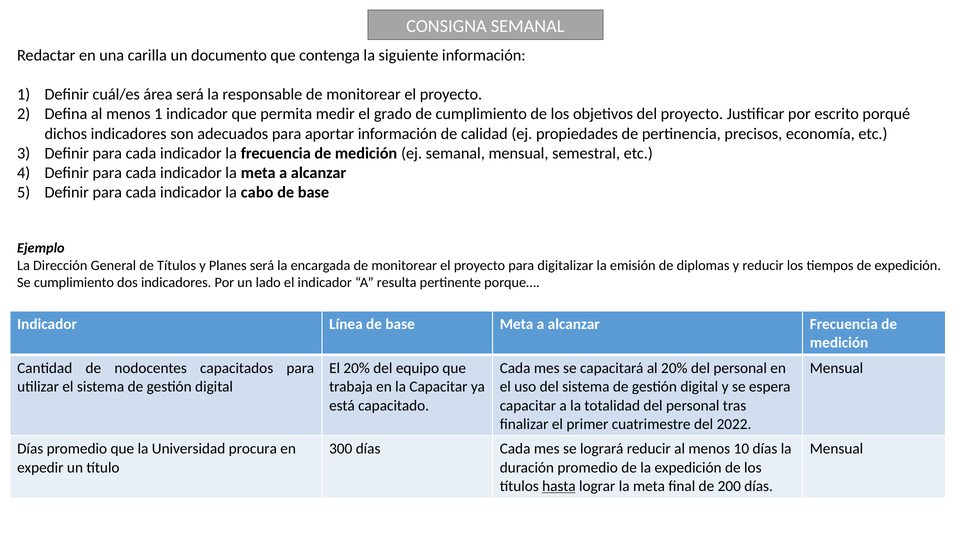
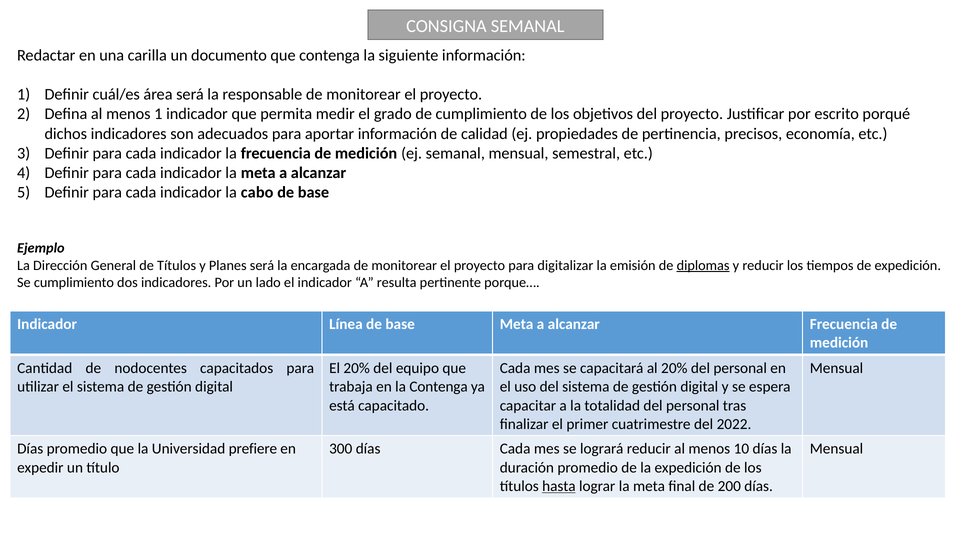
diplomas underline: none -> present
la Capacitar: Capacitar -> Contenga
procura: procura -> prefiere
